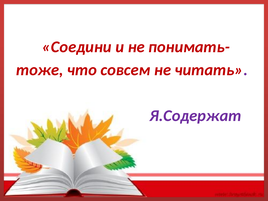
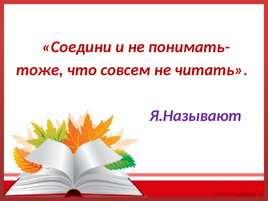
Я.Содержат: Я.Содержат -> Я.Называют
